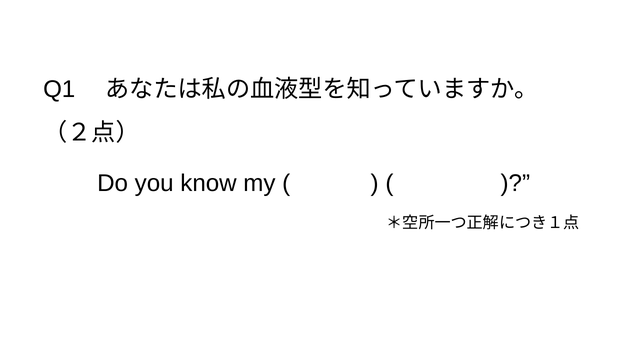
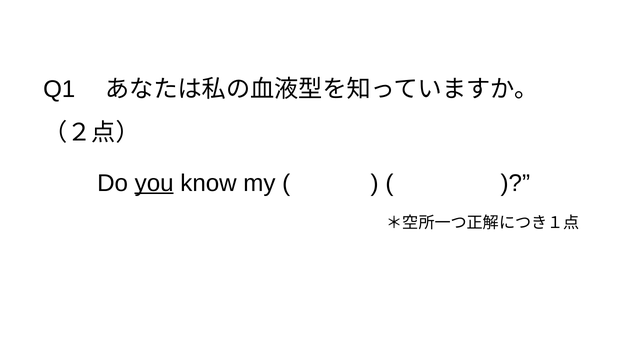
you underline: none -> present
